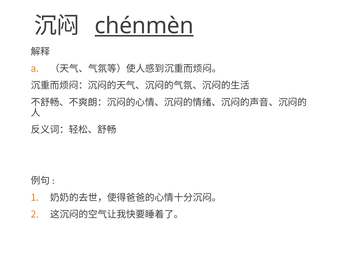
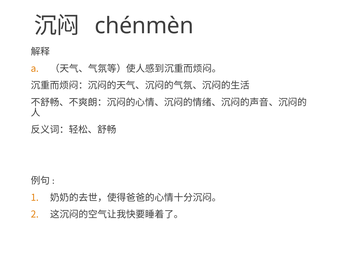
chénmèn underline: present -> none
